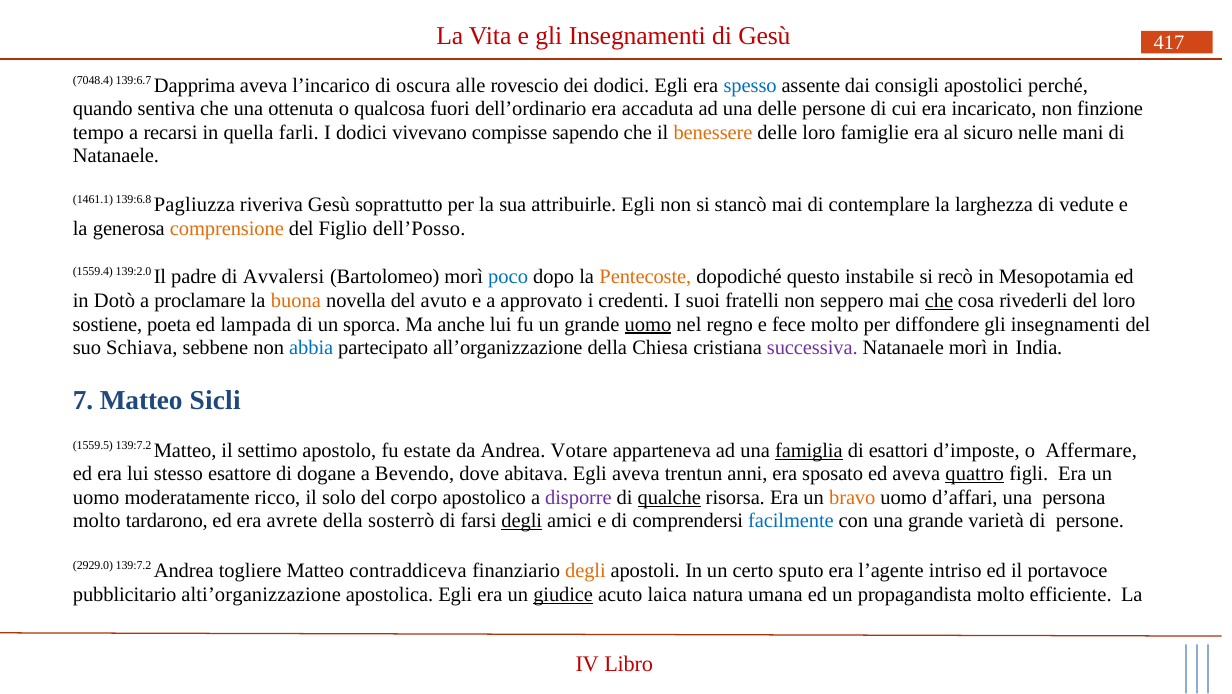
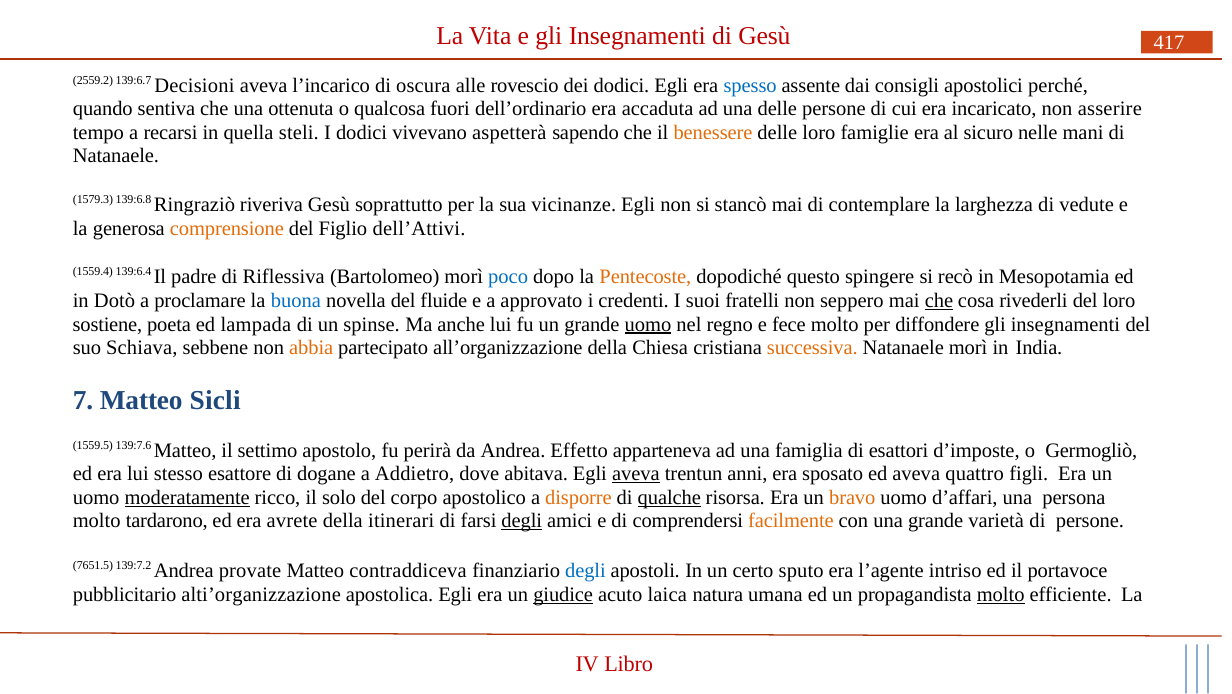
7048.4: 7048.4 -> 2559.2
Dapprima: Dapprima -> Decisioni
finzione: finzione -> asserire
farli: farli -> steli
compisse: compisse -> aspetterà
1461.1: 1461.1 -> 1579.3
Pagliuzza: Pagliuzza -> Ringraziò
attribuirle: attribuirle -> vicinanze
dell’Posso: dell’Posso -> dell’Attivi
139:2.0: 139:2.0 -> 139:6.4
Avvalersi: Avvalersi -> Riflessiva
instabile: instabile -> spingere
buona colour: orange -> blue
avuto: avuto -> fluide
sporca: sporca -> spinse
abbia colour: blue -> orange
successiva colour: purple -> orange
1559.5 139:7.2: 139:7.2 -> 139:7.6
estate: estate -> perirà
Votare: Votare -> Effetto
famiglia underline: present -> none
Affermare: Affermare -> Germogliò
Bevendo: Bevendo -> Addietro
aveva at (636, 474) underline: none -> present
quattro underline: present -> none
moderatamente underline: none -> present
disporre colour: purple -> orange
sosterrò: sosterrò -> itinerari
facilmente colour: blue -> orange
2929.0: 2929.0 -> 7651.5
togliere: togliere -> provate
degli at (585, 571) colour: orange -> blue
molto at (1001, 594) underline: none -> present
